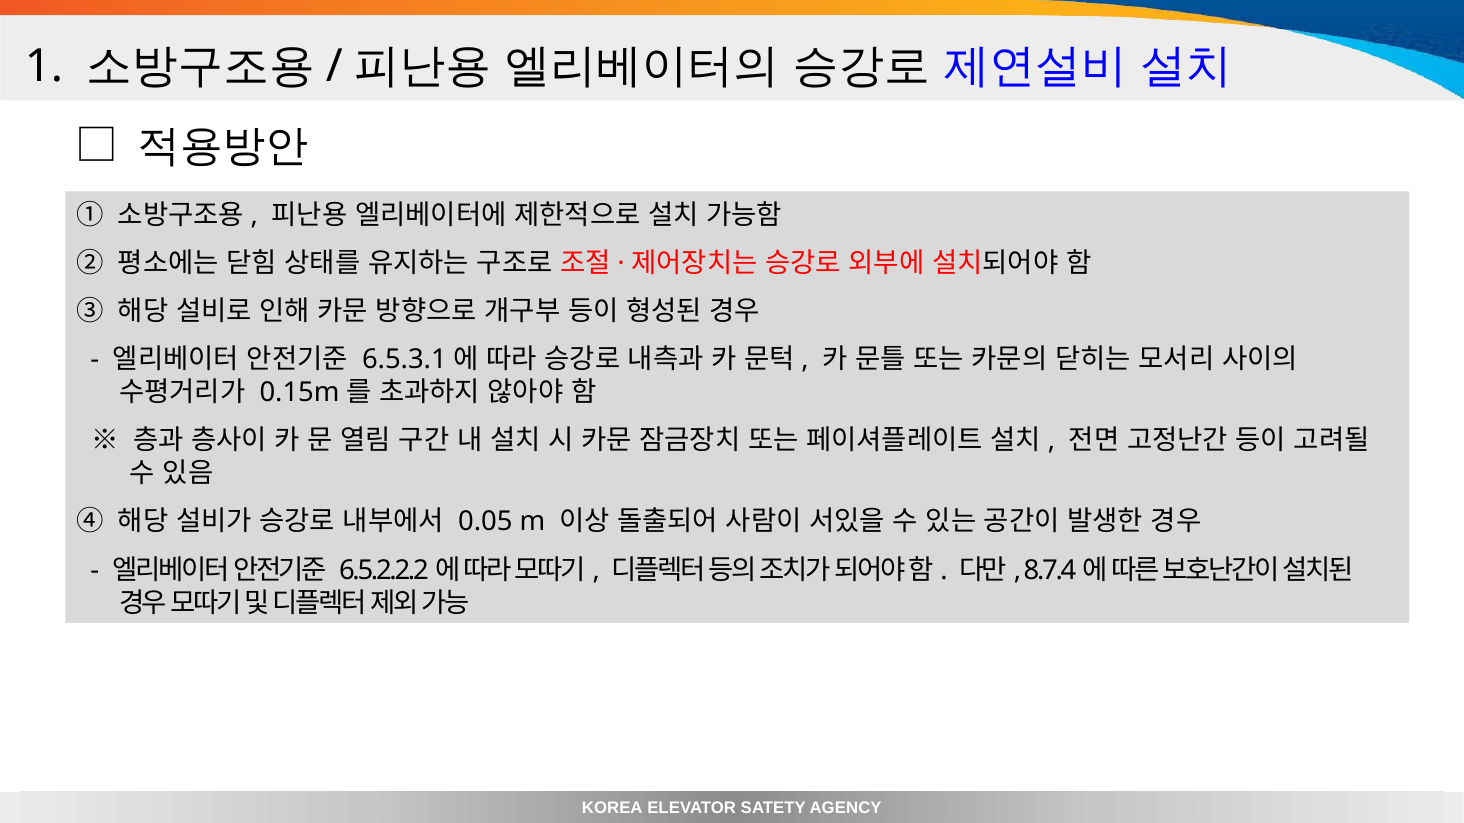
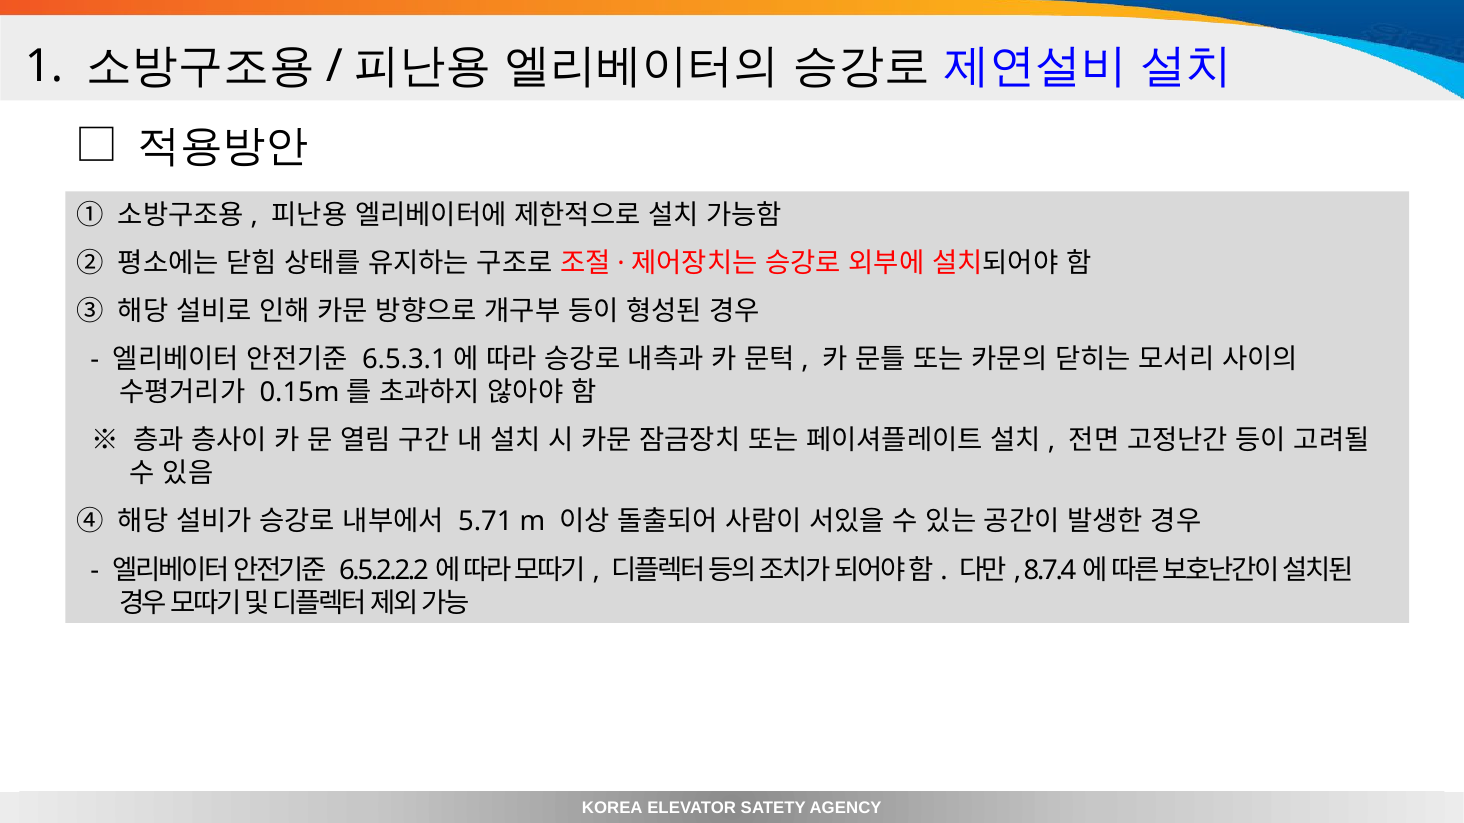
0.05: 0.05 -> 5.71
